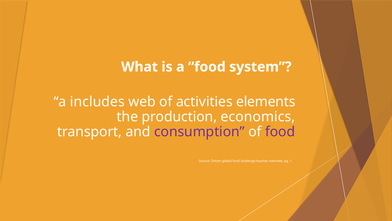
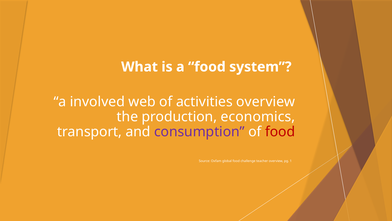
includes: includes -> involved
activities elements: elements -> overview
food at (280, 132) colour: purple -> red
